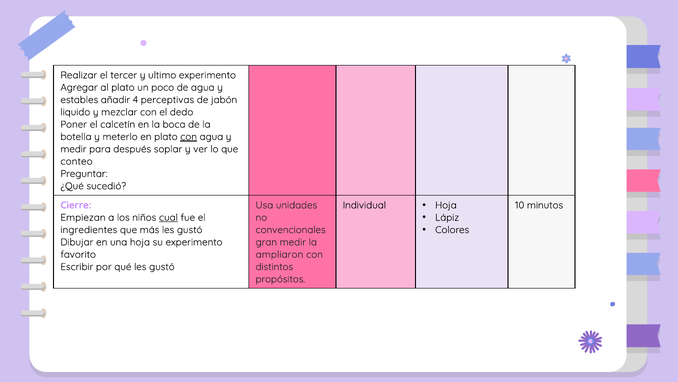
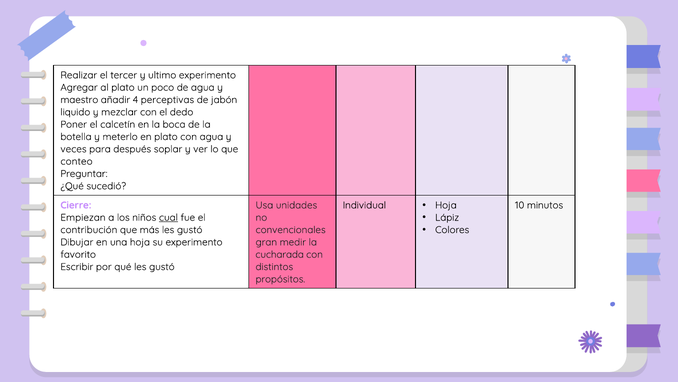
estables: estables -> maestro
con at (189, 137) underline: present -> none
medir at (73, 149): medir -> veces
ingredientes: ingredientes -> contribución
ampliaron: ampliaron -> cucharada
